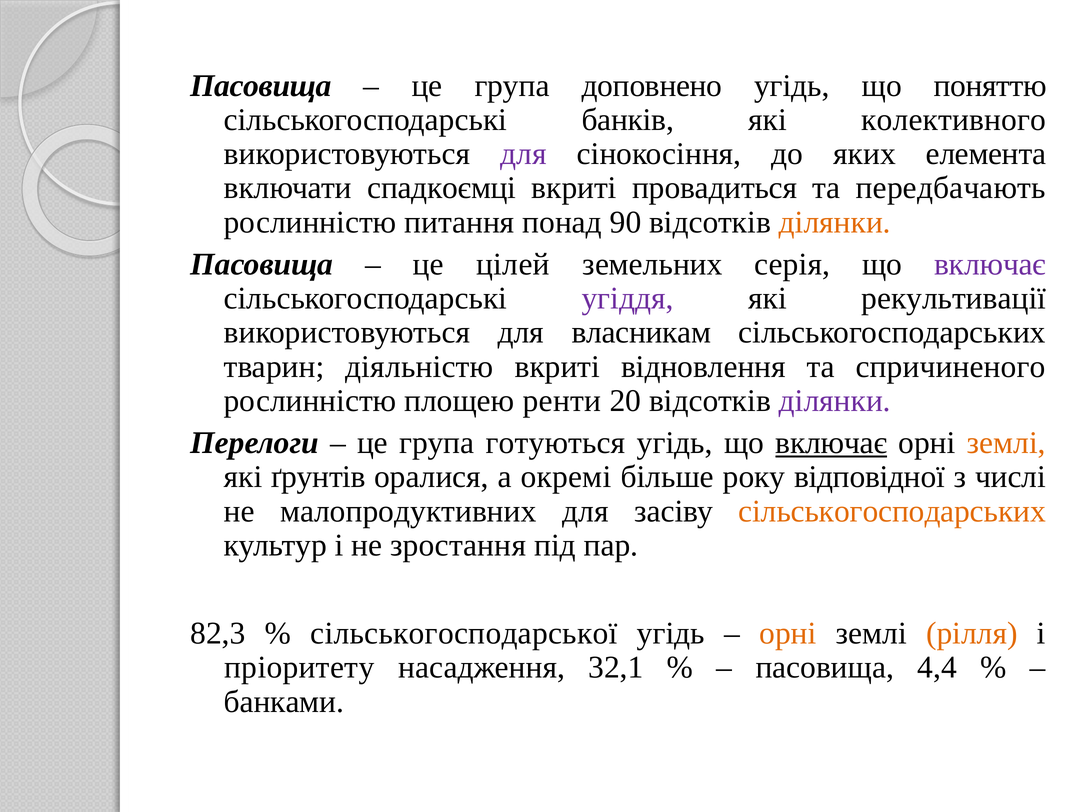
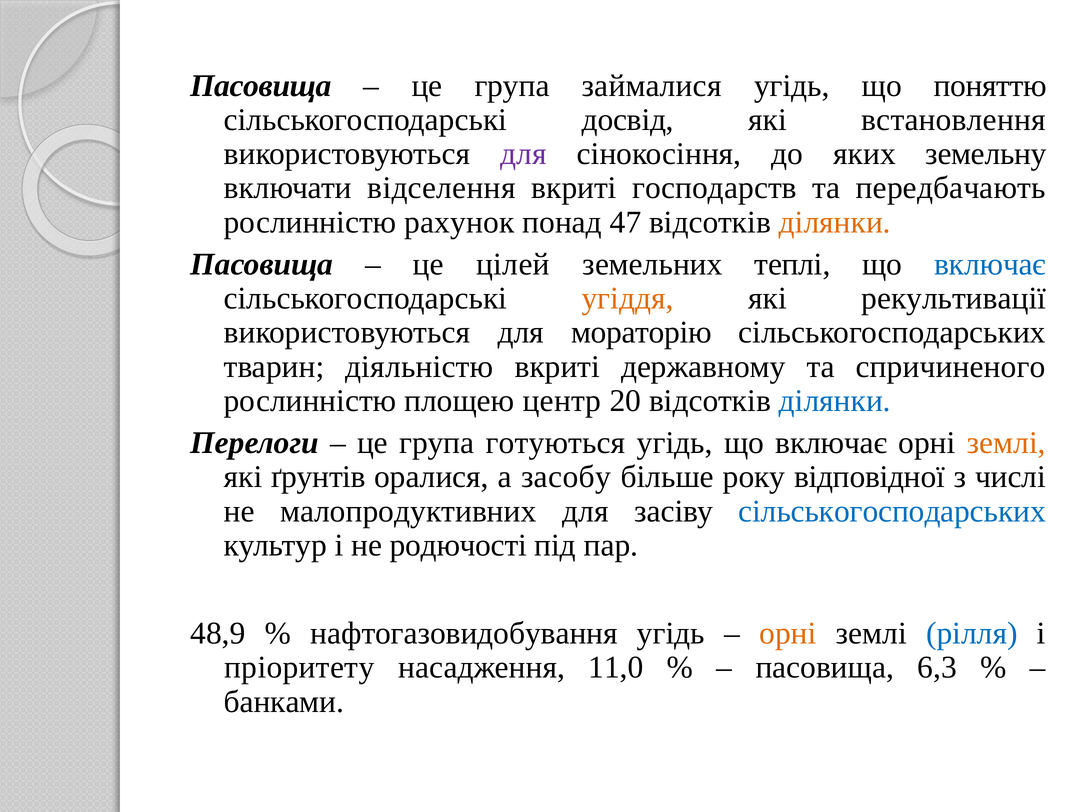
доповнено: доповнено -> займалися
банків: банків -> досвід
колективного: колективного -> встановлення
елемента: елемента -> земельну
спадкоємці: спадкоємці -> відселення
провадиться: провадиться -> господарств
питання: питання -> рахунок
90: 90 -> 47
серія: серія -> теплі
включає at (990, 264) colour: purple -> blue
угіддя colour: purple -> orange
власникам: власникам -> мораторію
відновлення: відновлення -> державному
ренти: ренти -> центр
ділянки at (835, 400) colour: purple -> blue
включає at (831, 443) underline: present -> none
окремі: окремі -> засобу
сільськогосподарських at (892, 511) colour: orange -> blue
зростання: зростання -> родючості
82,3: 82,3 -> 48,9
сільськогосподарської: сільськогосподарської -> нафтогазовидобування
рілля colour: orange -> blue
32,1: 32,1 -> 11,0
4,4: 4,4 -> 6,3
